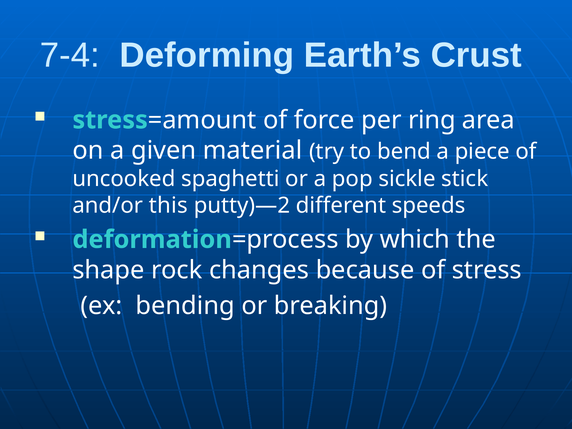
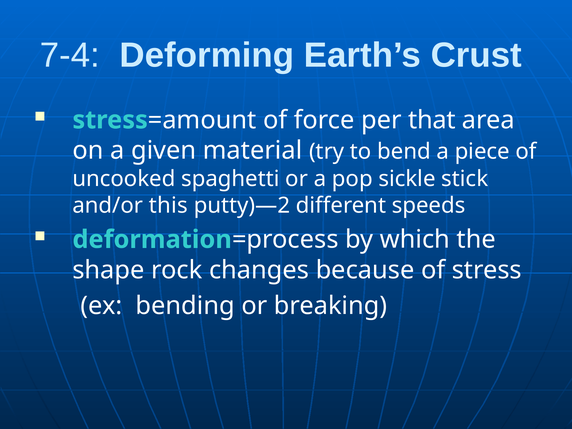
ring: ring -> that
